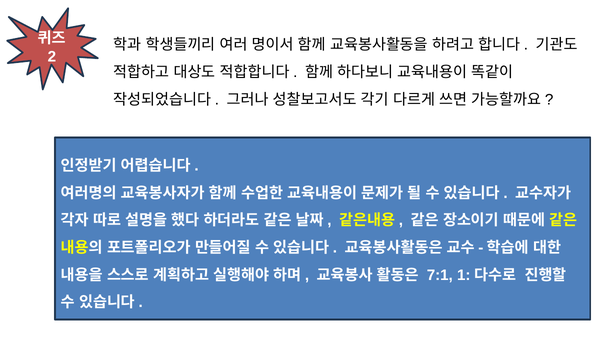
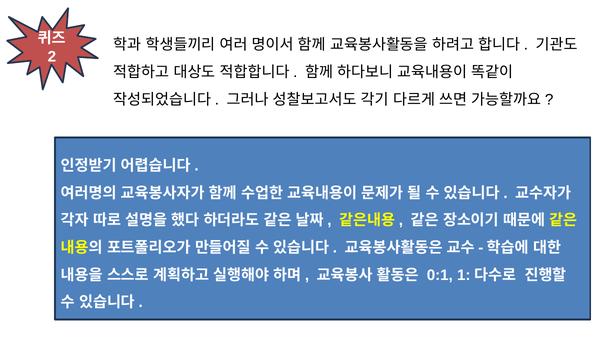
7:1: 7:1 -> 0:1
